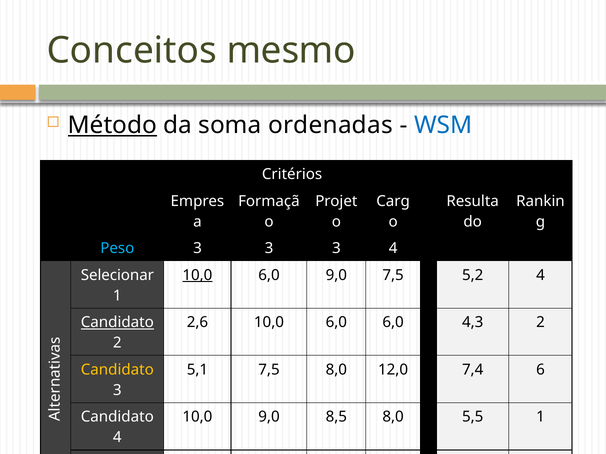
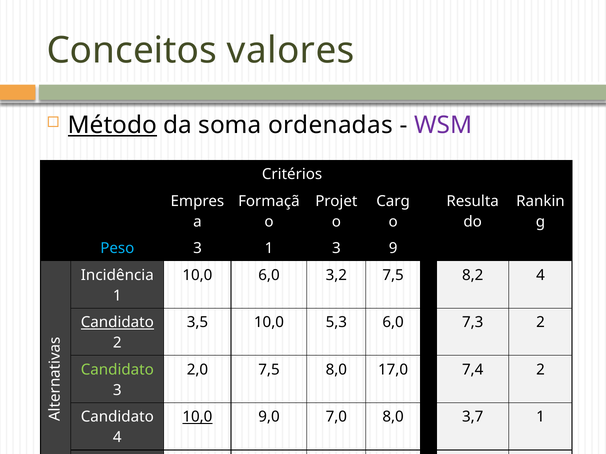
mesmo: mesmo -> valores
WSM colour: blue -> purple
3 at (269, 249): 3 -> 1
3 4: 4 -> 9
Selecionar: Selecionar -> Incidência
10,0 at (197, 275) underline: present -> none
6,0 9,0: 9,0 -> 3,2
5,2: 5,2 -> 8,2
2,6: 2,6 -> 3,5
6,0 at (336, 323): 6,0 -> 5,3
4,3: 4,3 -> 7,3
Candidato at (117, 370) colour: yellow -> light green
5,1: 5,1 -> 2,0
12,0: 12,0 -> 17,0
7,4 6: 6 -> 2
10,0 at (197, 417) underline: none -> present
8,5: 8,5 -> 7,0
5,5: 5,5 -> 3,7
